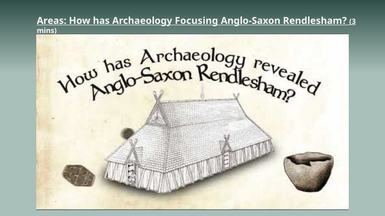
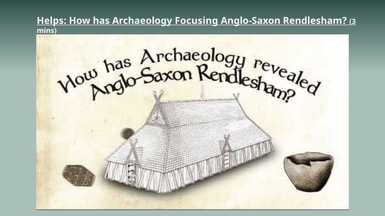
Areas: Areas -> Helps
